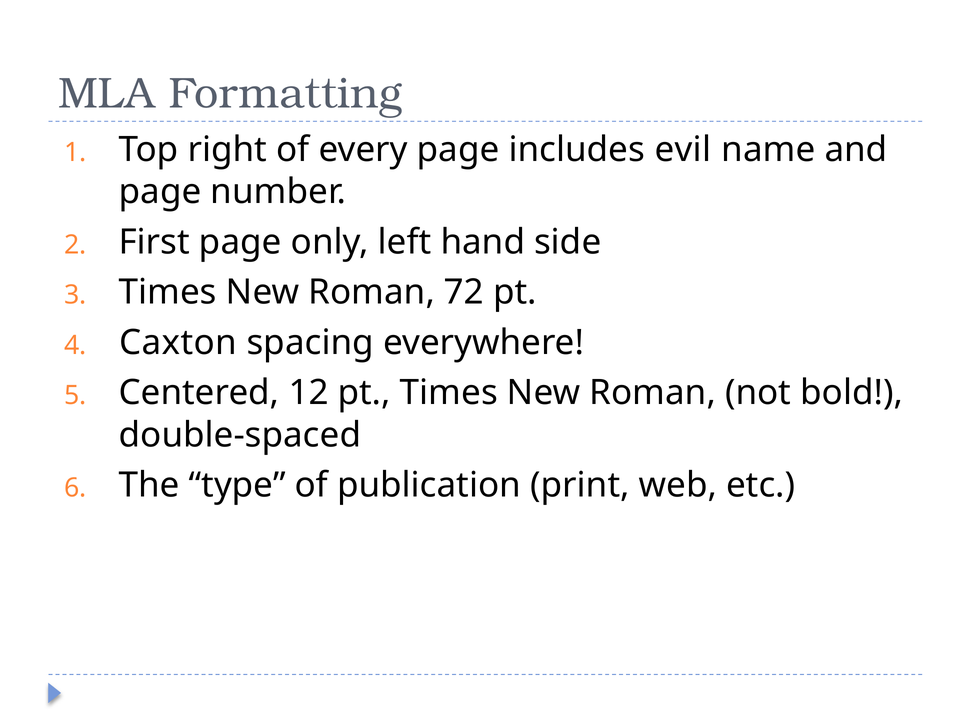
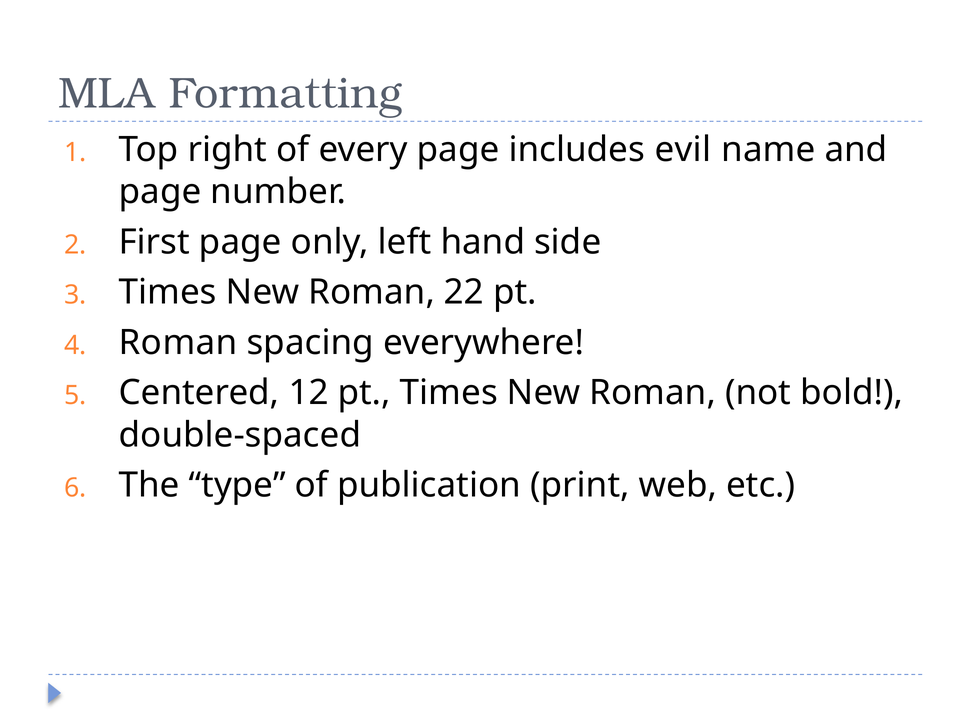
72: 72 -> 22
Caxton at (178, 343): Caxton -> Roman
